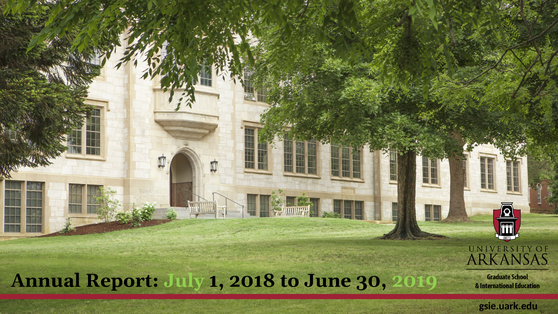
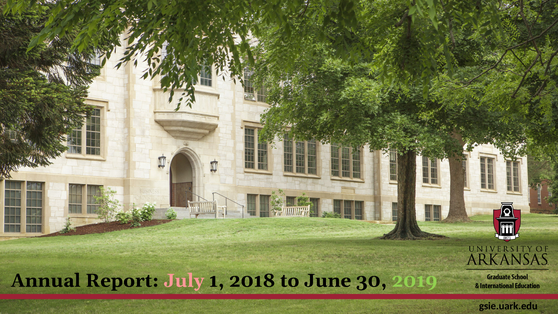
July colour: light green -> pink
